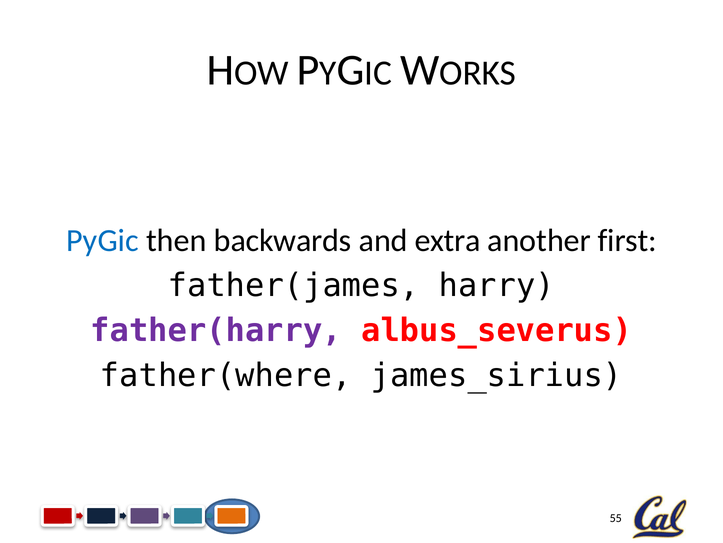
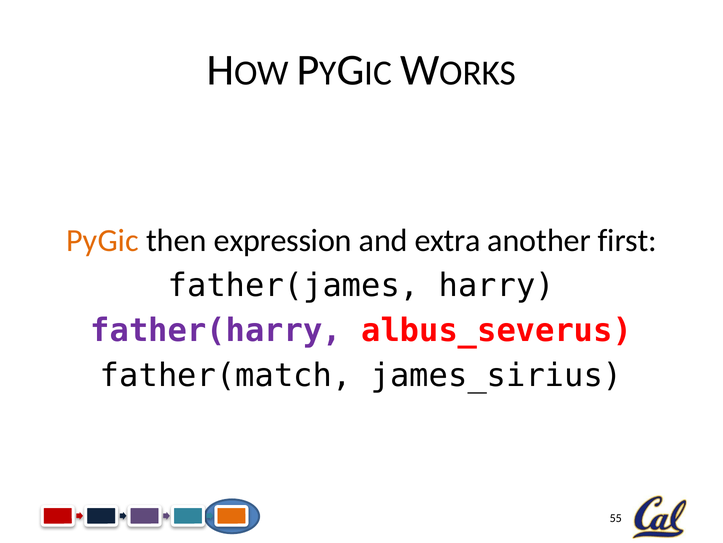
PyGic colour: blue -> orange
backwards: backwards -> expression
father(where: father(where -> father(match
